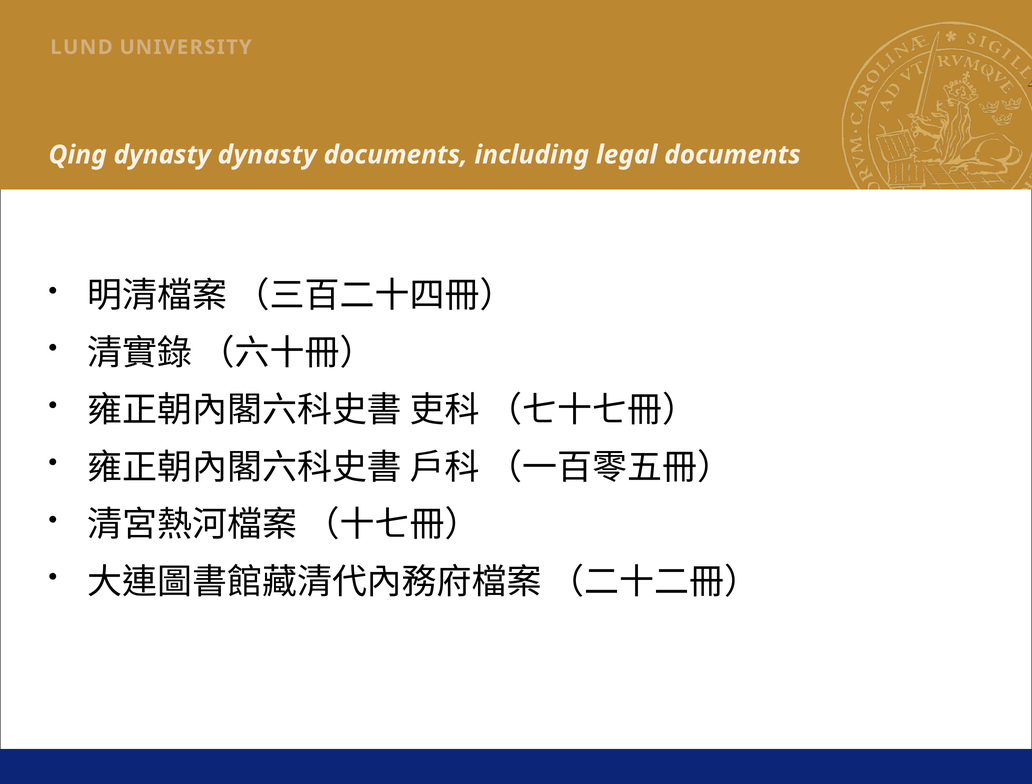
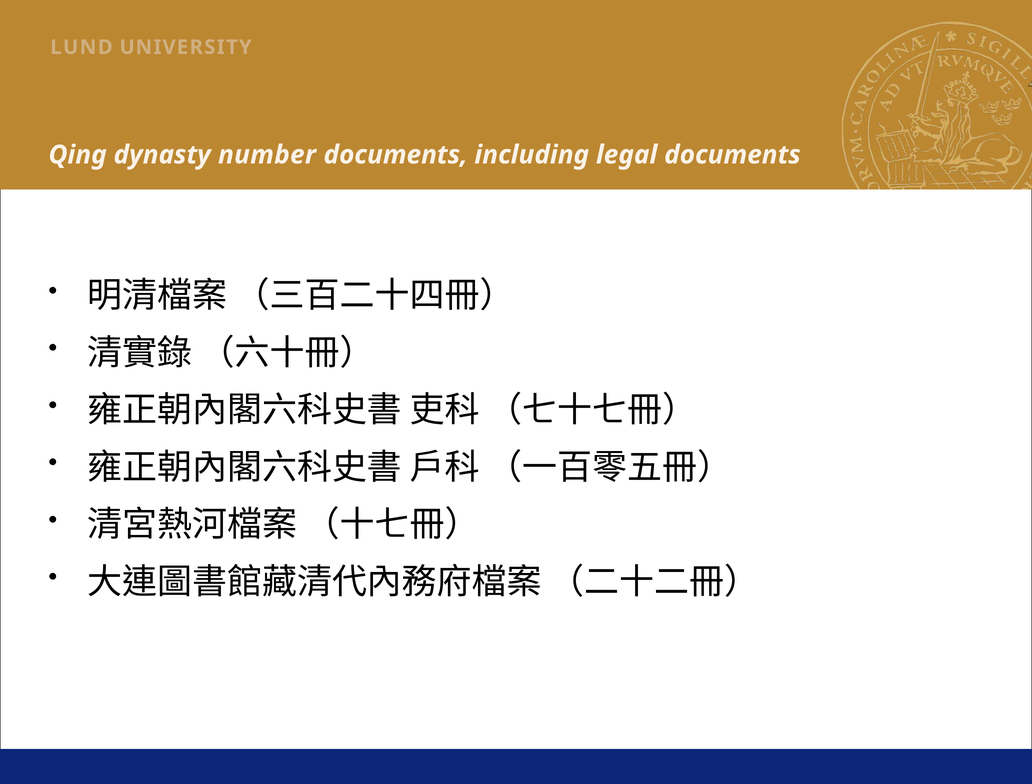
dynasty dynasty: dynasty -> number
